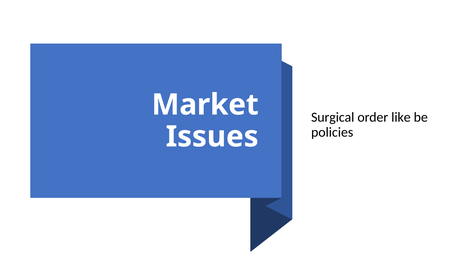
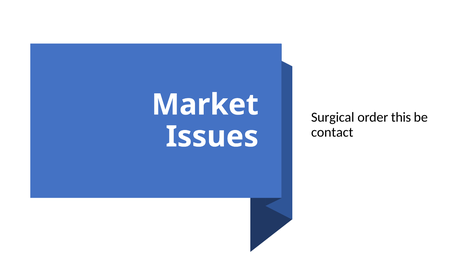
like: like -> this
policies: policies -> contact
